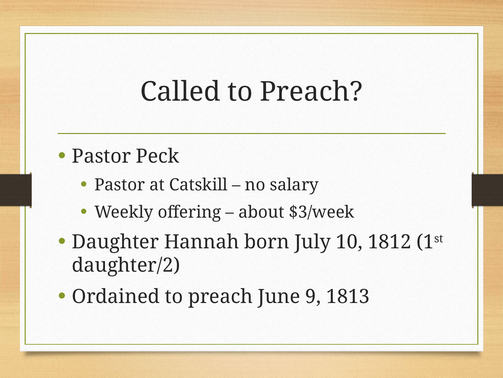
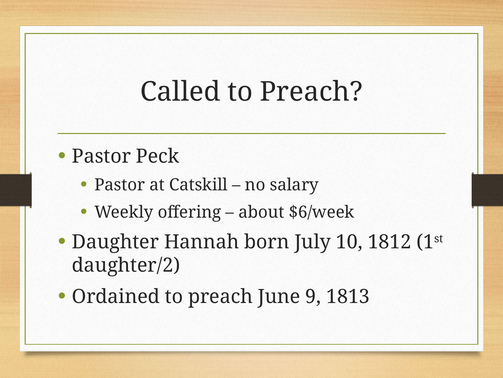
$3/week: $3/week -> $6/week
